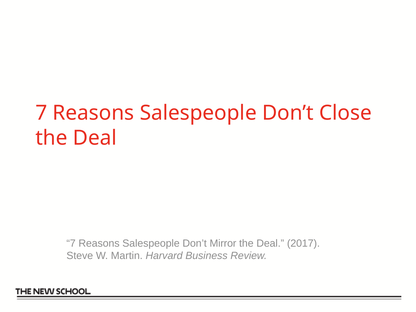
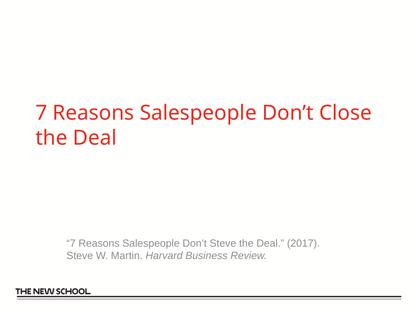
Don’t Mirror: Mirror -> Steve
